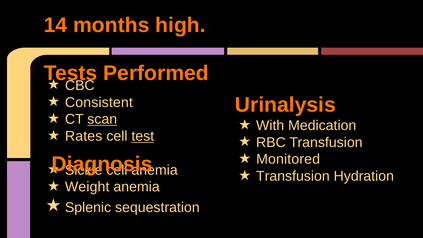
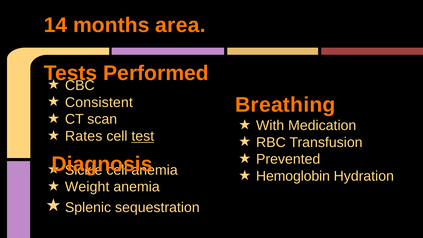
high: high -> area
Urinalysis: Urinalysis -> Breathing
scan underline: present -> none
Monitored: Monitored -> Prevented
Transfusion at (293, 176): Transfusion -> Hemoglobin
